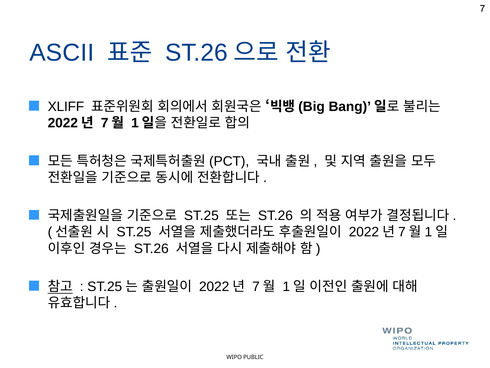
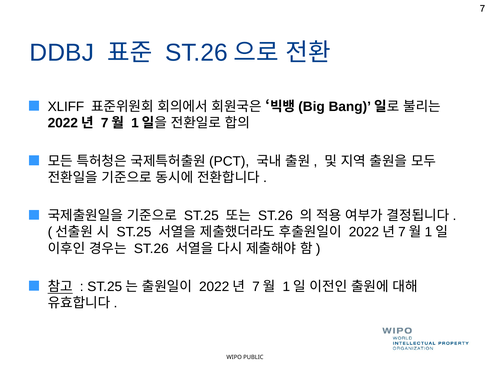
ASCII: ASCII -> DDBJ
